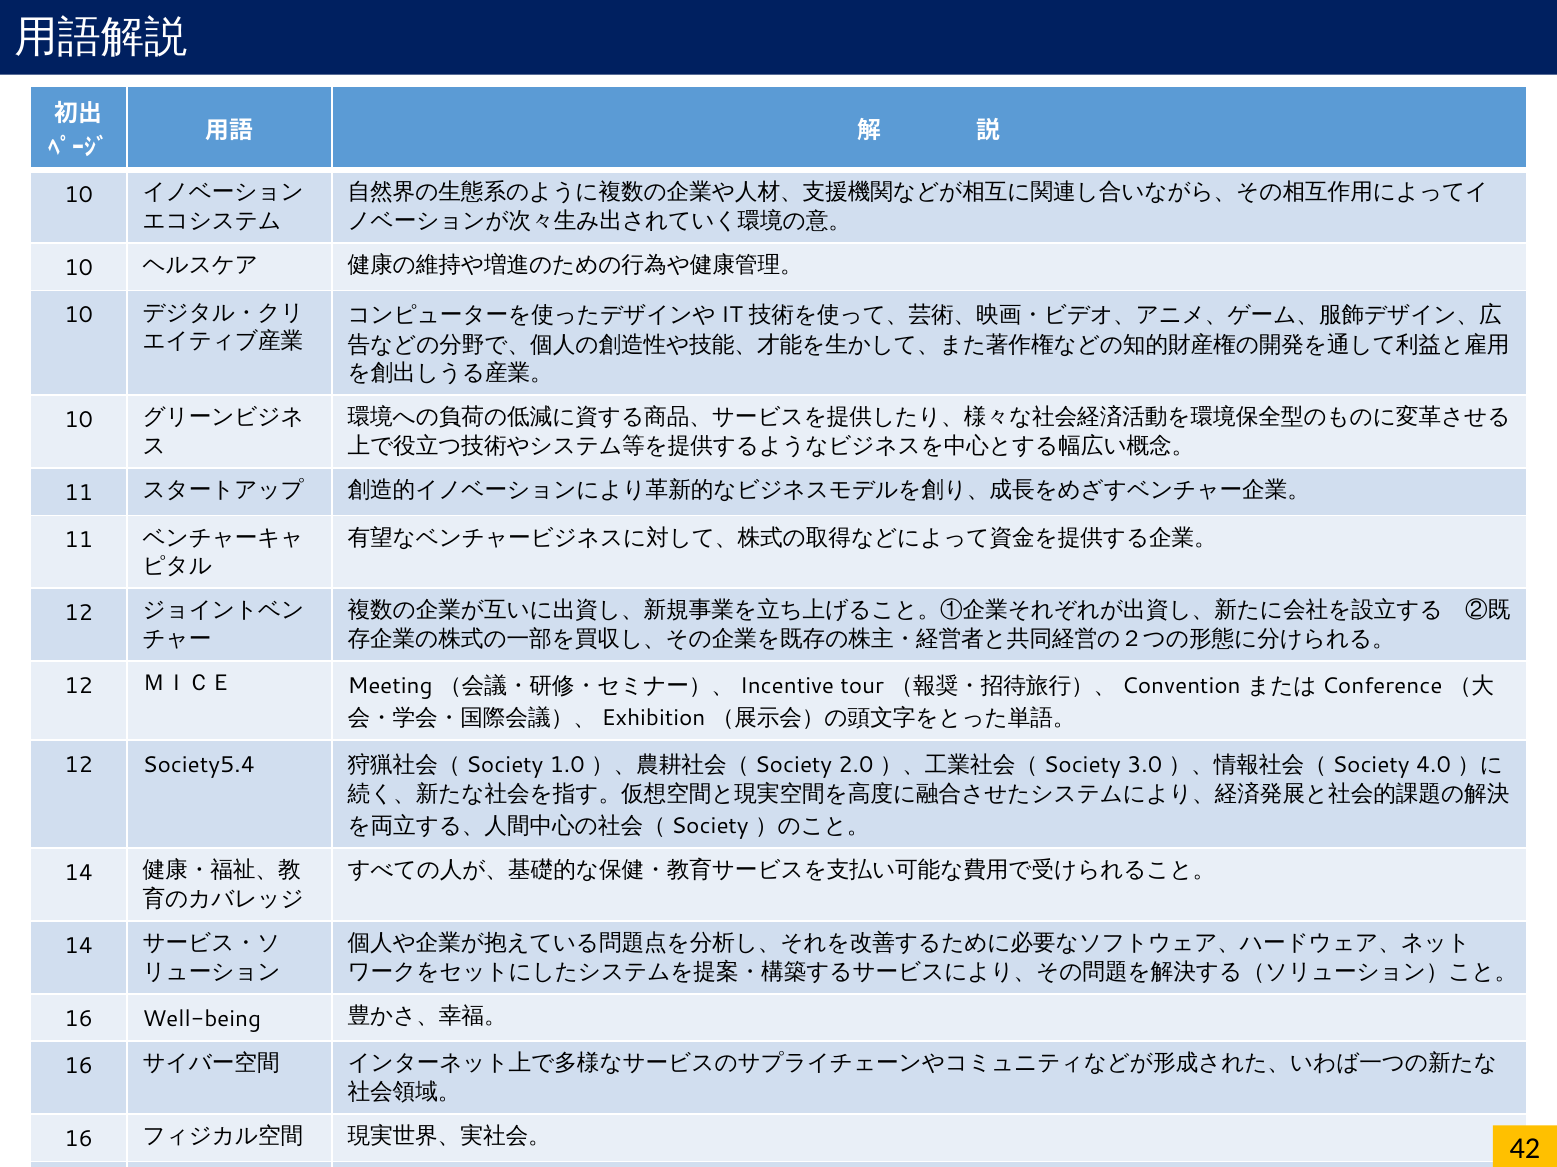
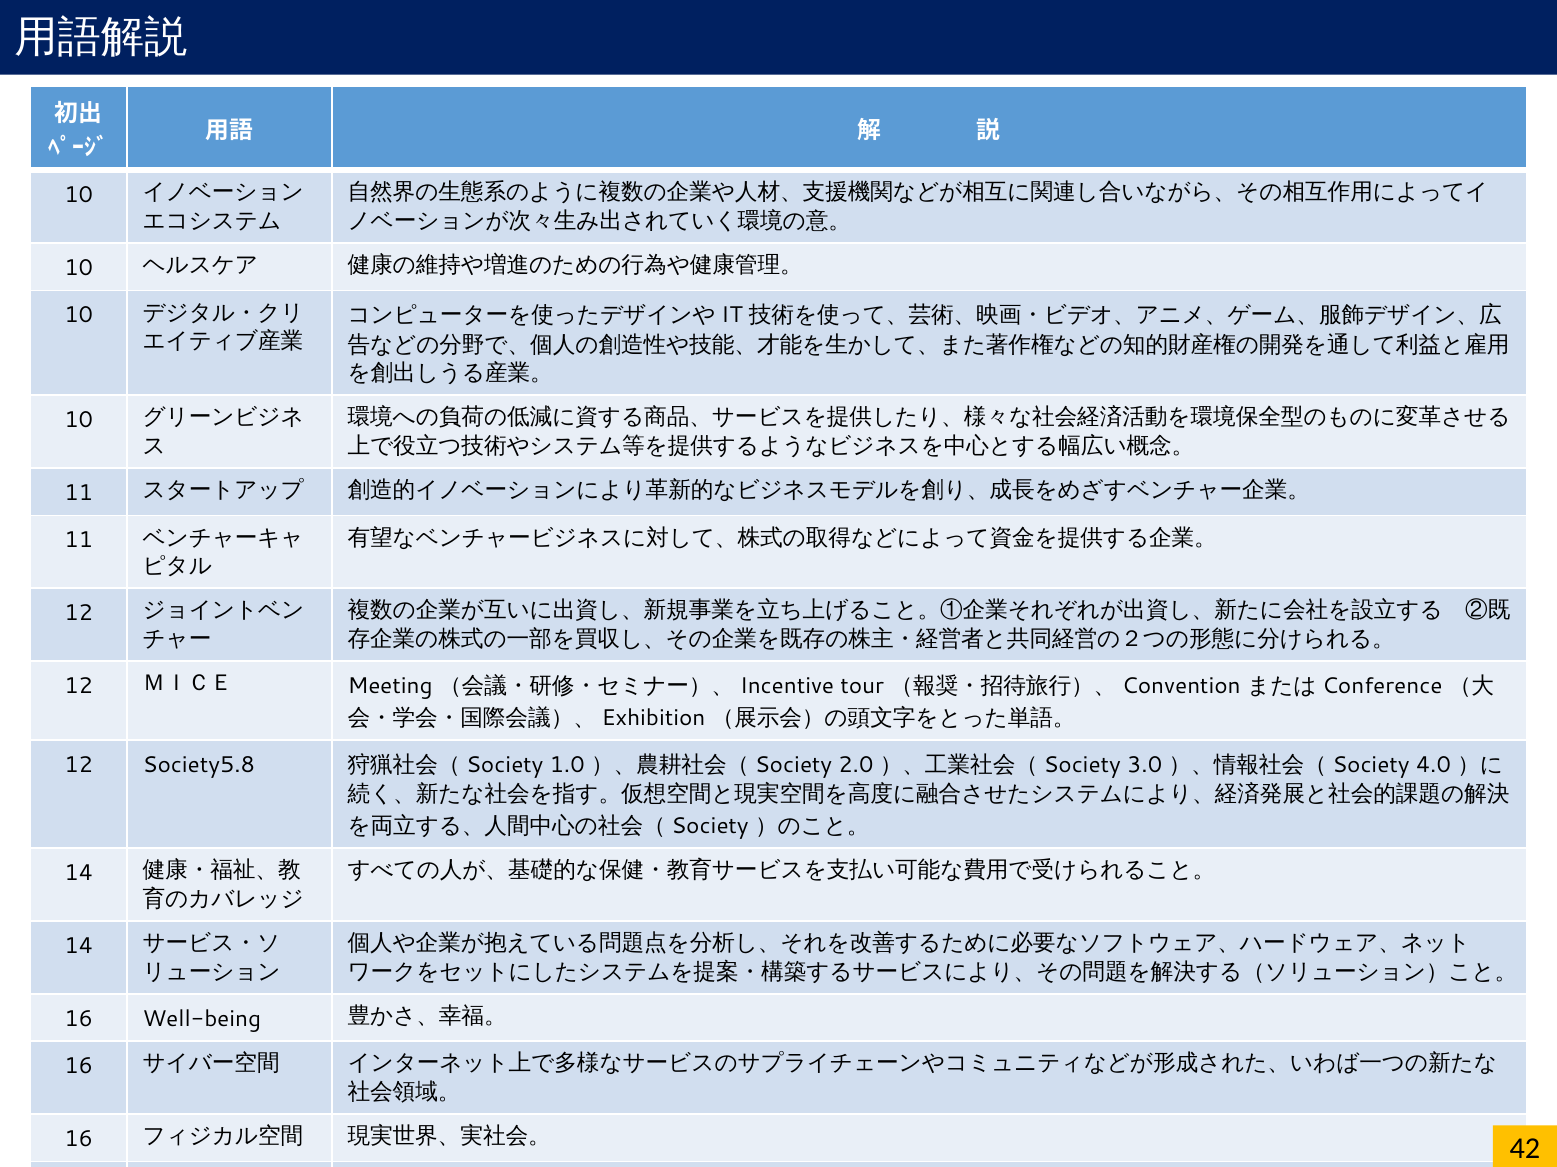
Society5.4: Society5.4 -> Society5.8
